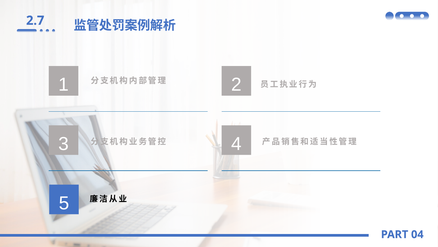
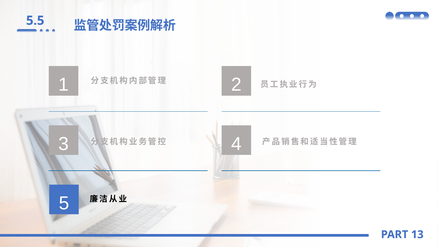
2.7: 2.7 -> 5.5
04: 04 -> 13
